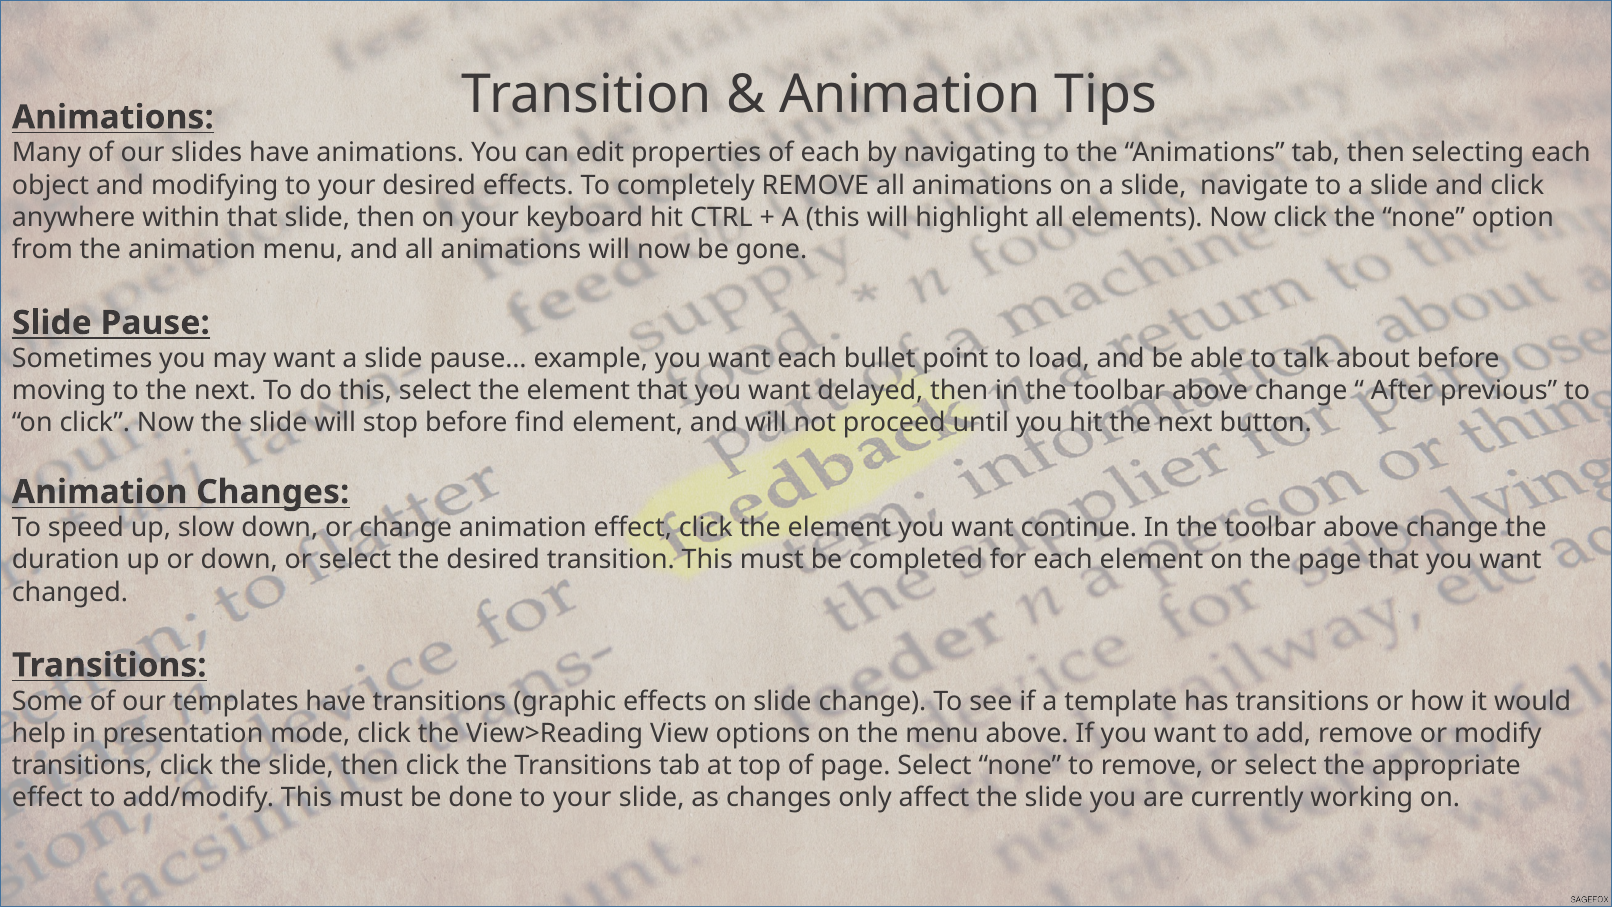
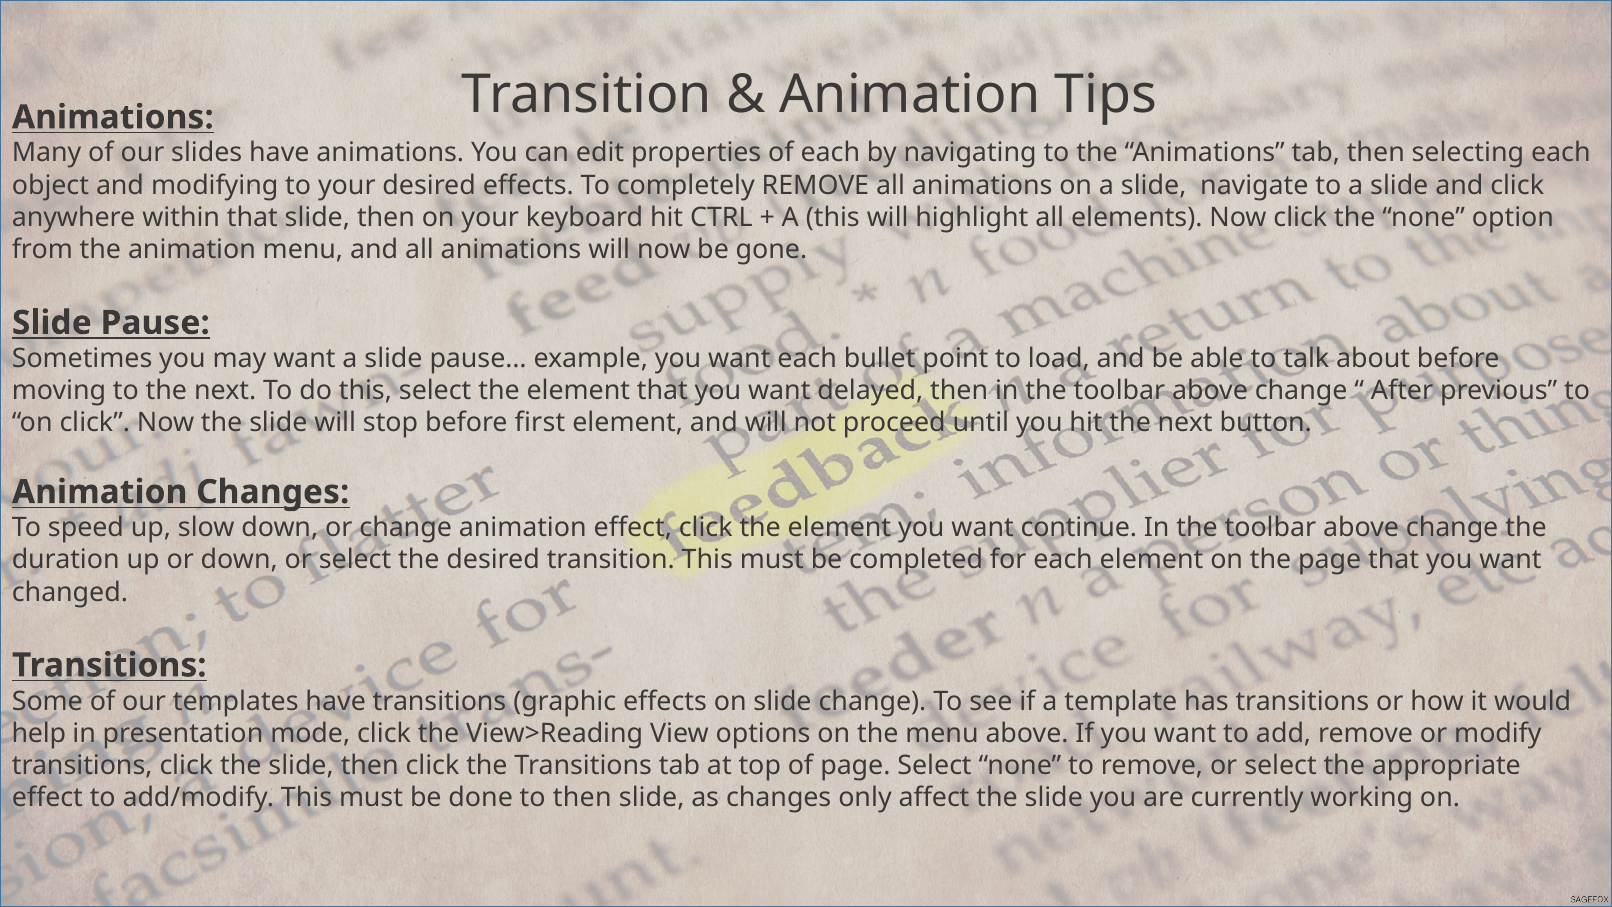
find: find -> first
done to your: your -> then
